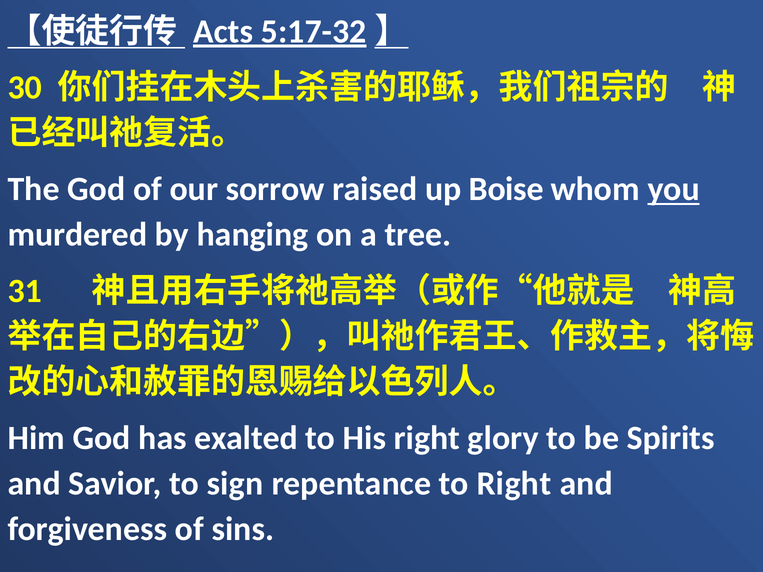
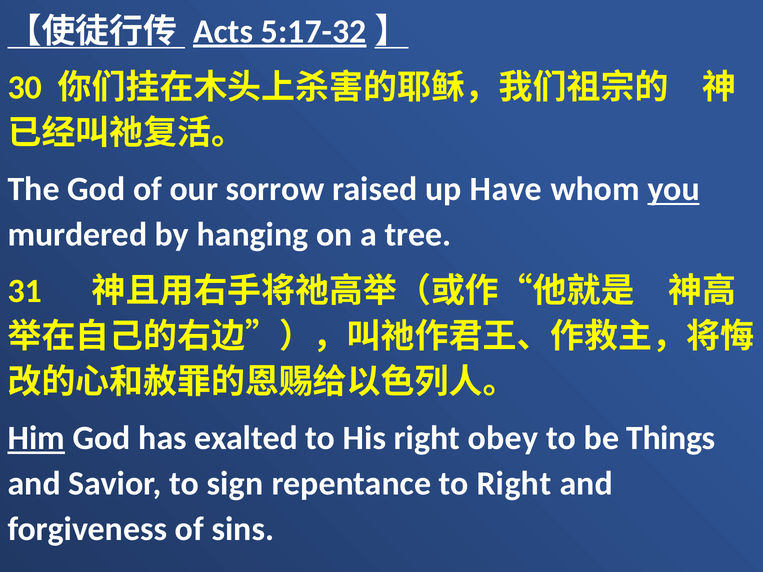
Boise: Boise -> Have
Him underline: none -> present
glory: glory -> obey
Spirits: Spirits -> Things
